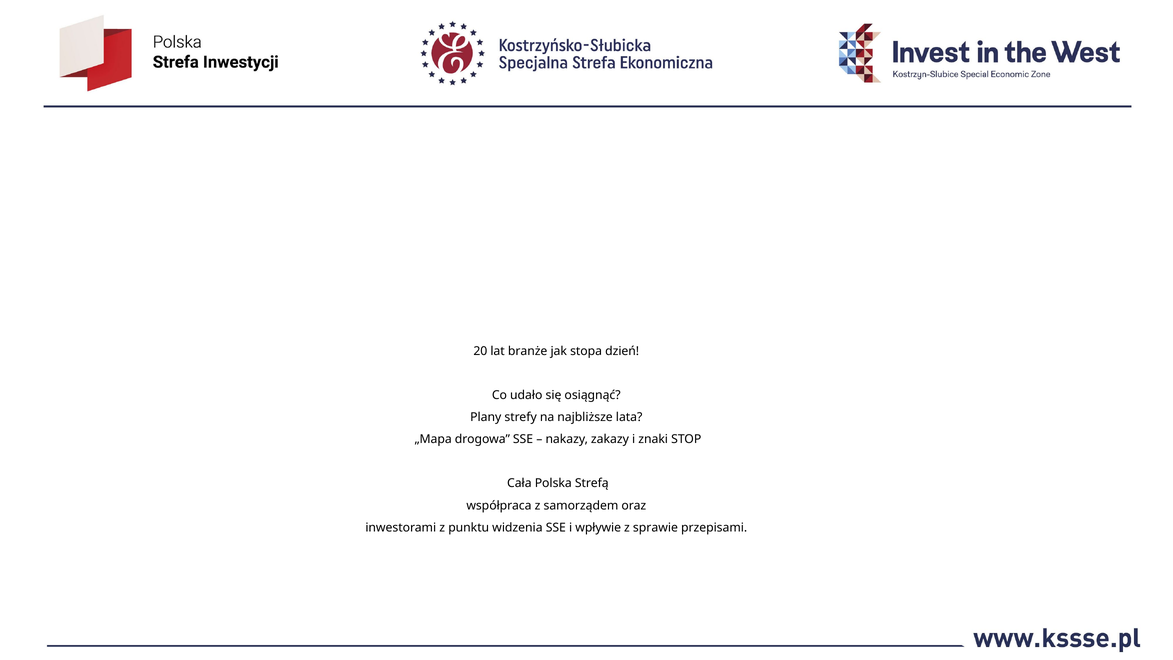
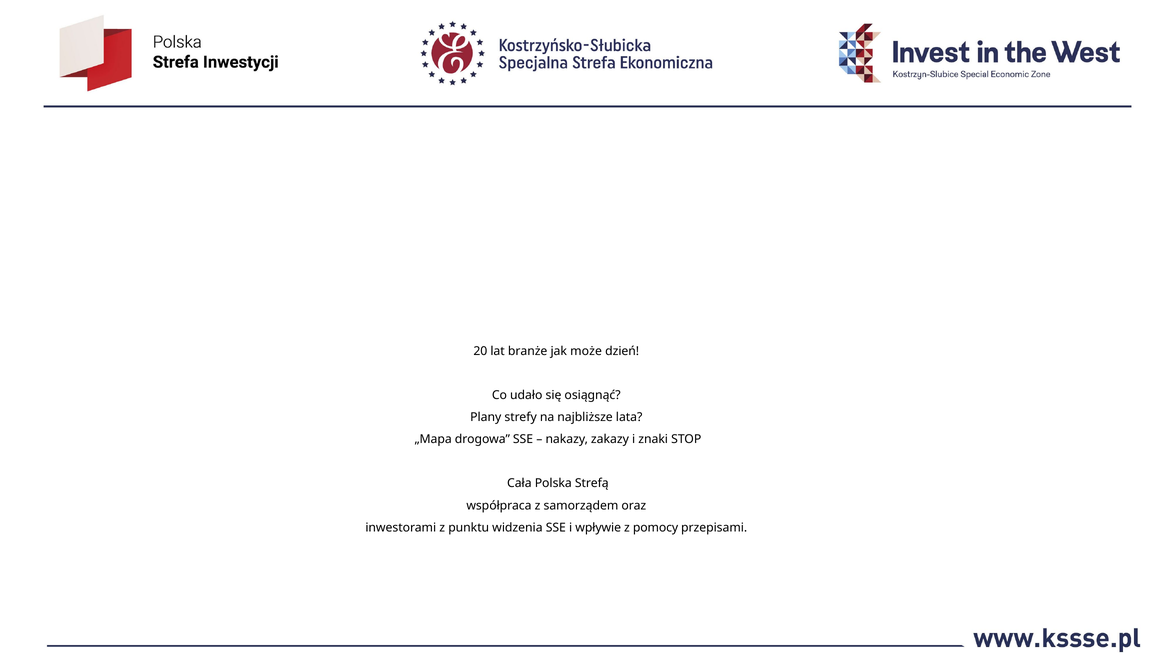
stopa: stopa -> może
sprawie: sprawie -> pomocy
